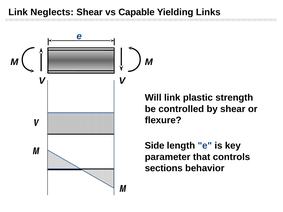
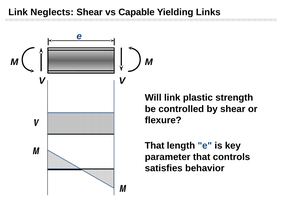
Side at (155, 146): Side -> That
sections: sections -> satisfies
